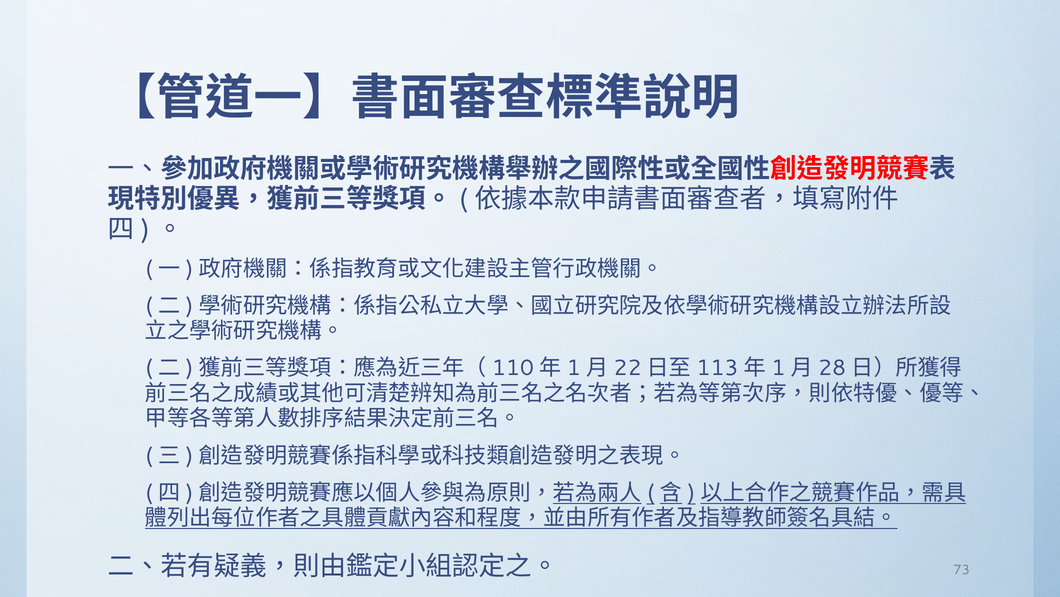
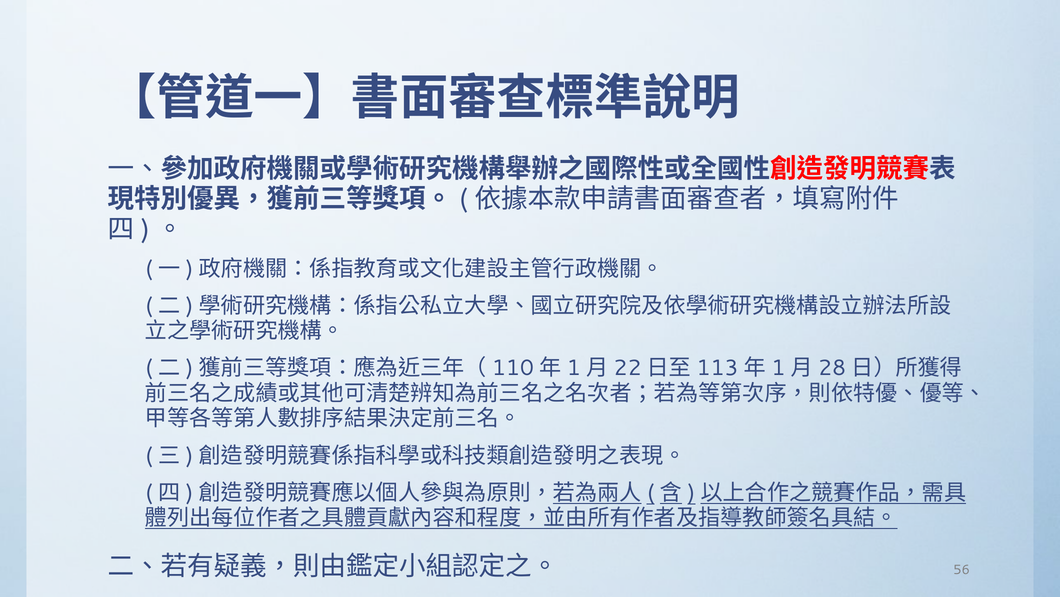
73: 73 -> 56
